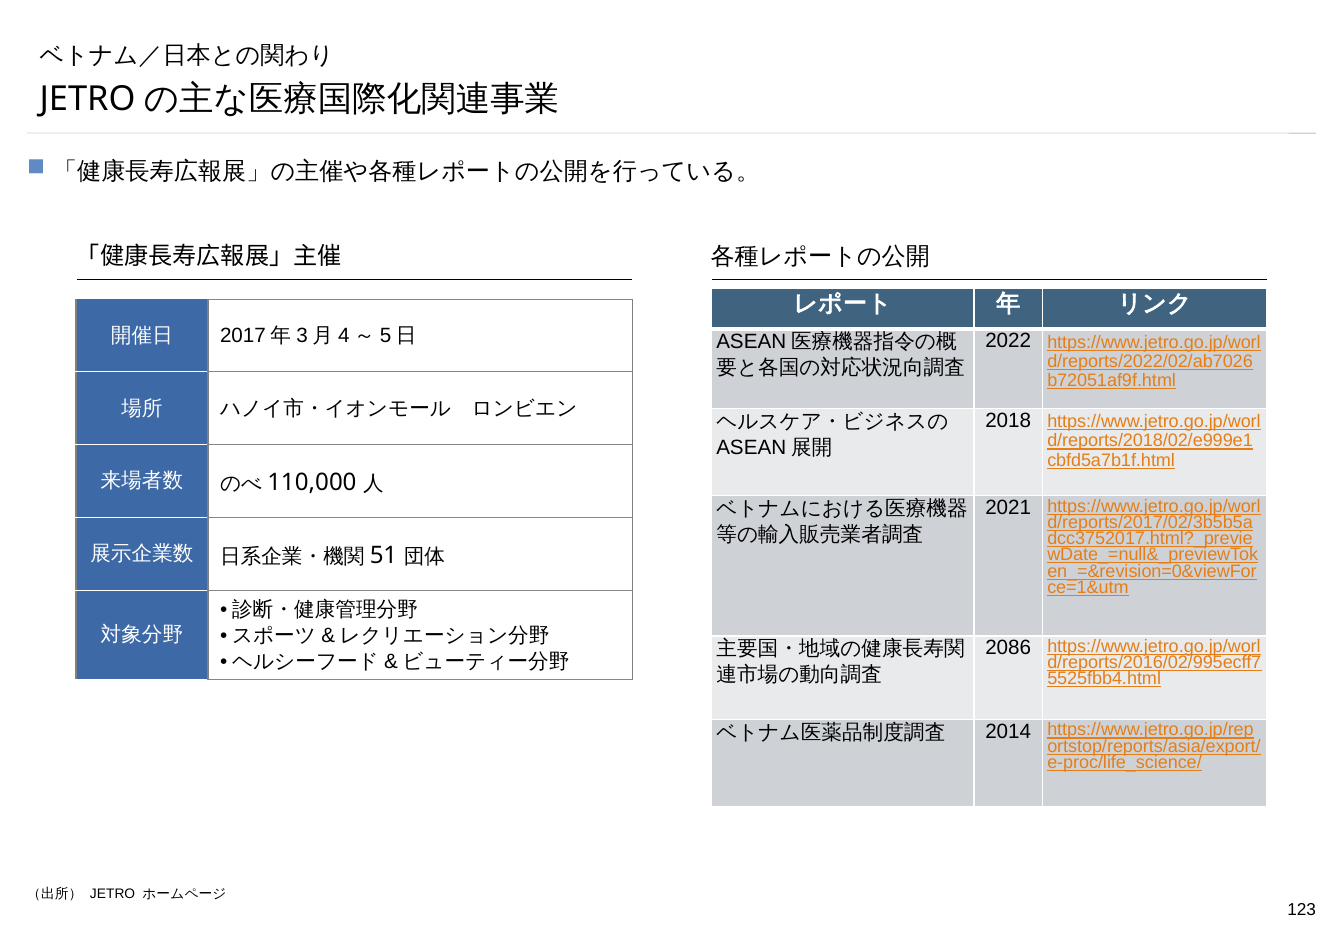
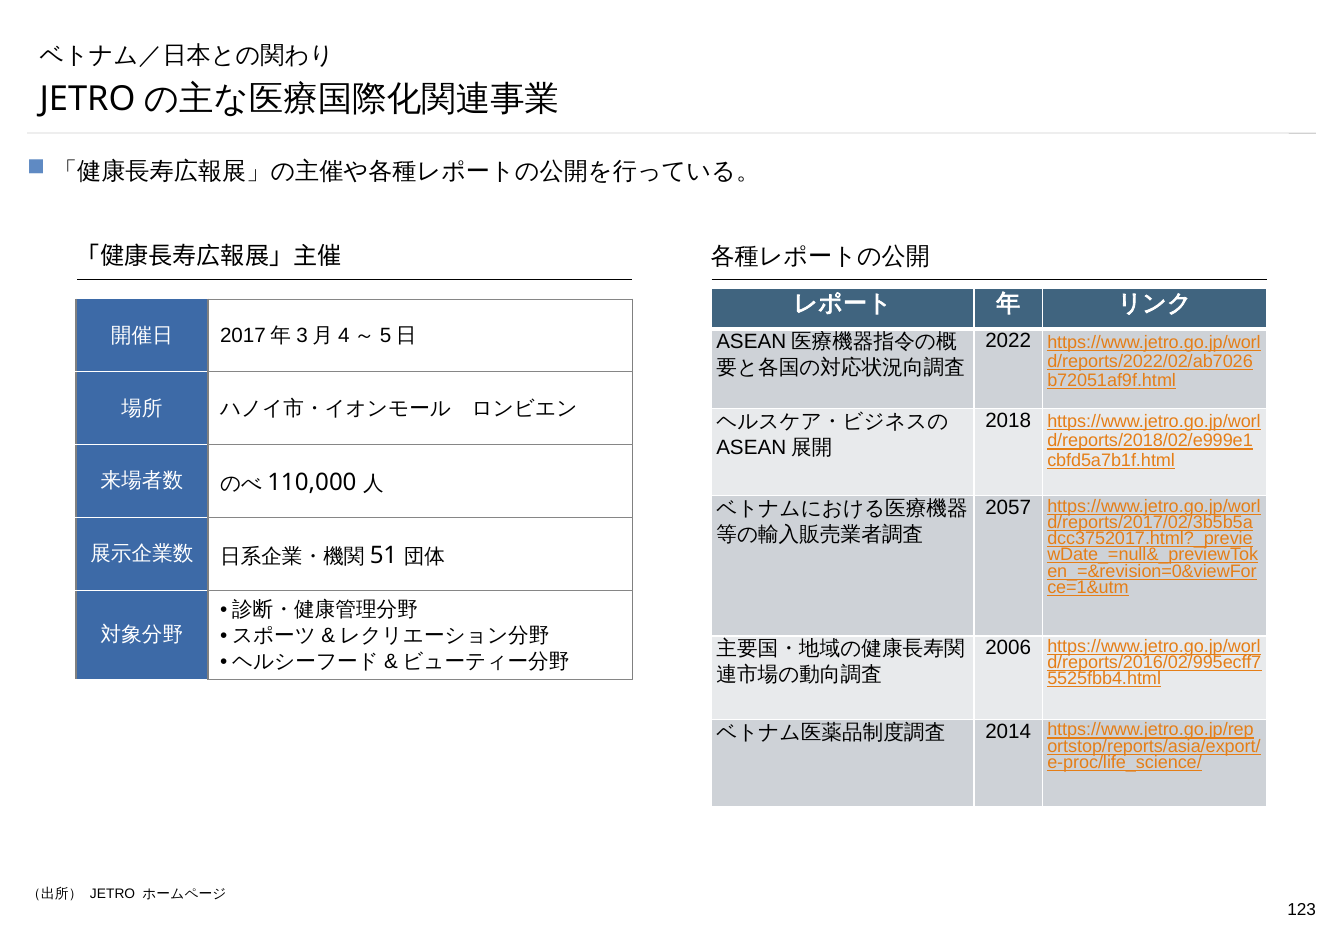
2021: 2021 -> 2057
2086: 2086 -> 2006
